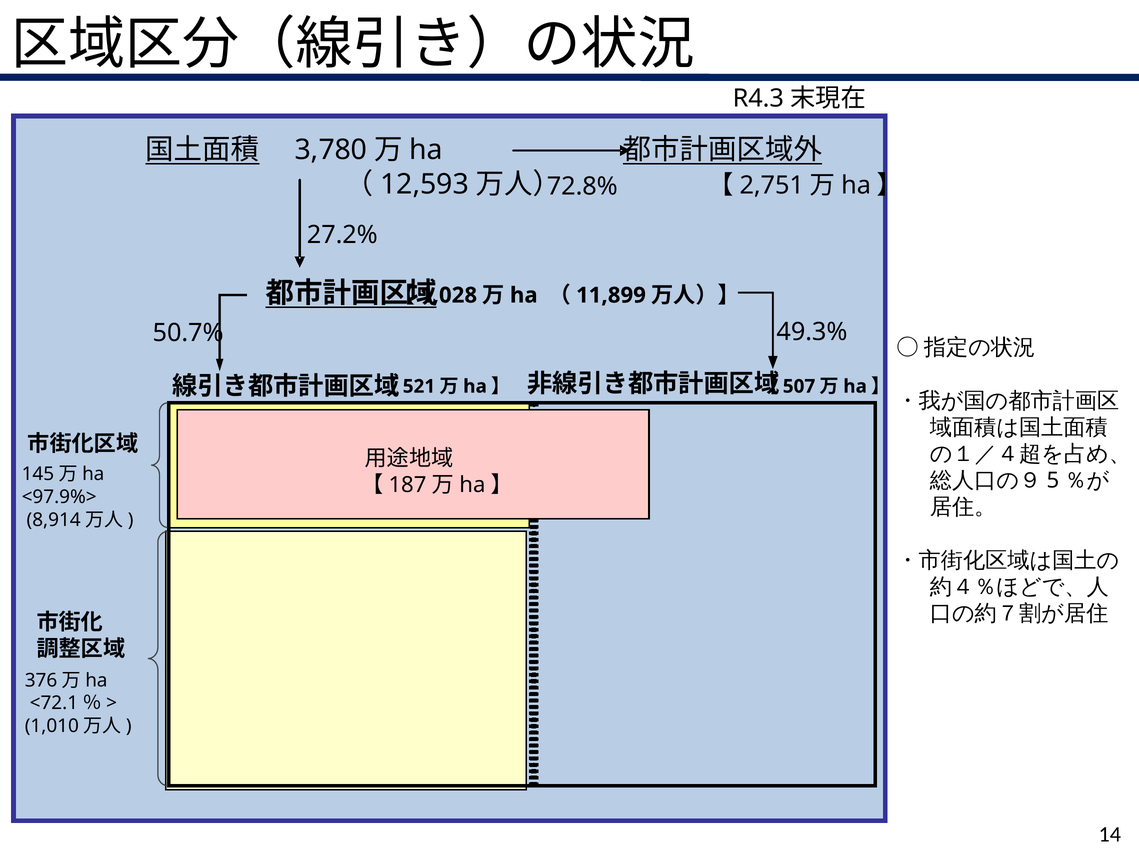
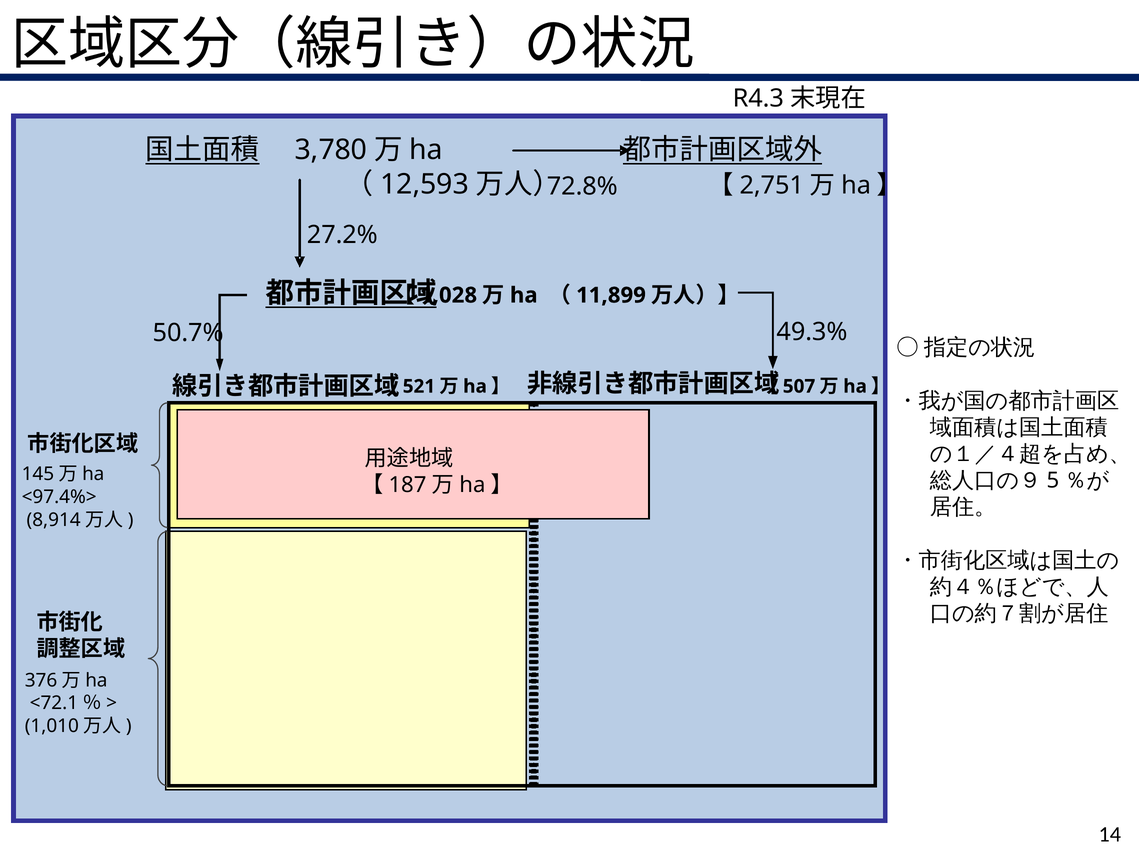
<97.9%>: <97.9%> -> <97.4%>
